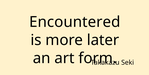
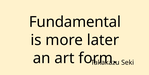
Encountered: Encountered -> Fundamental
